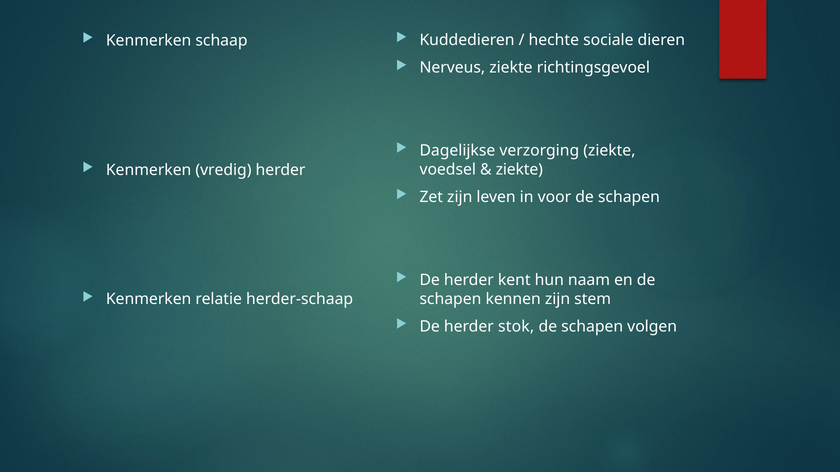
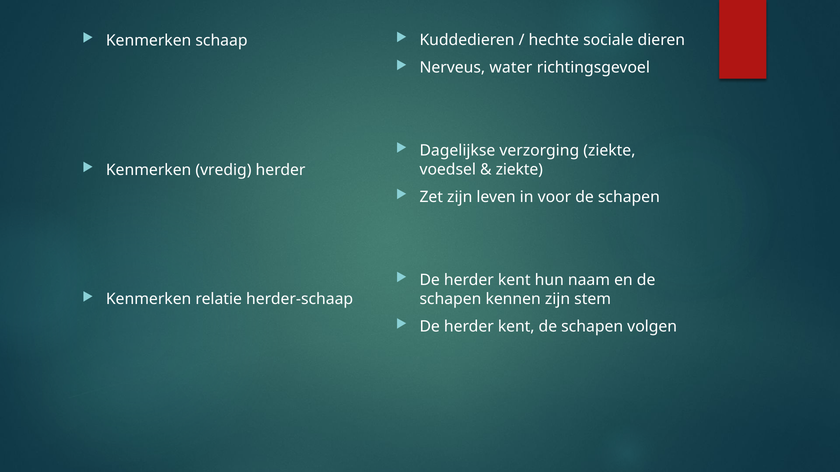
Nerveus ziekte: ziekte -> water
stok at (516, 327): stok -> kent
